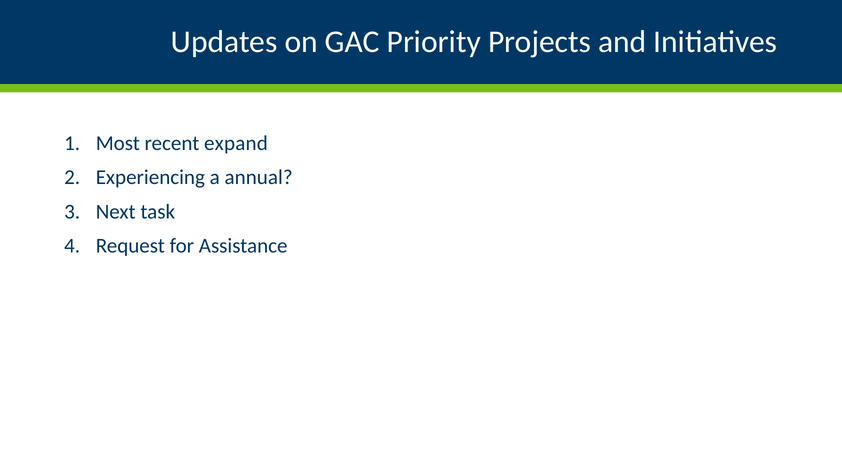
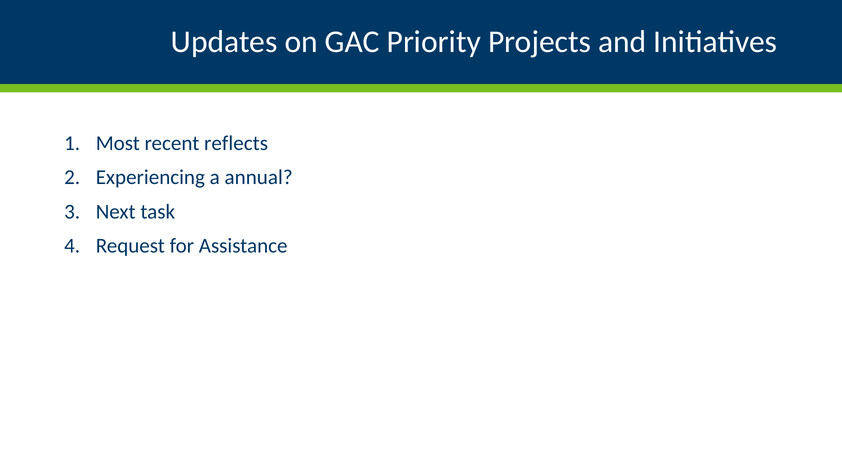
expand: expand -> reflects
